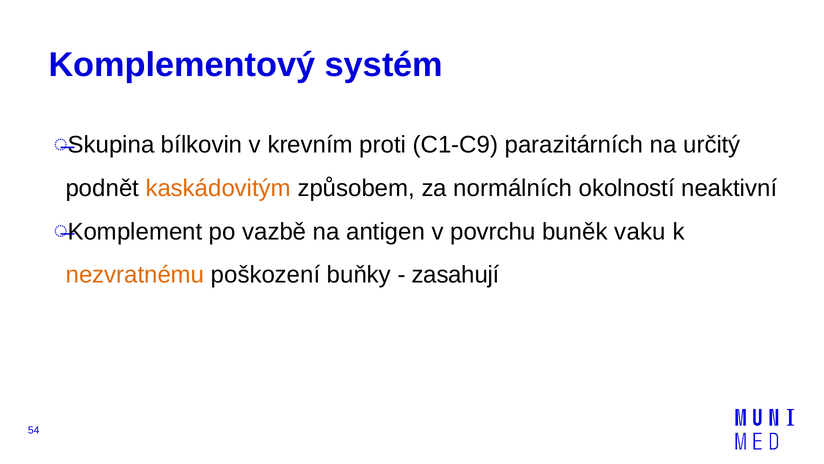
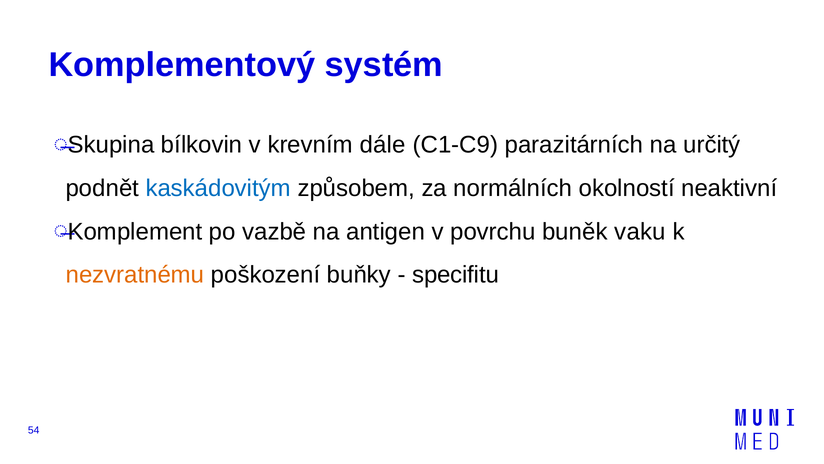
proti: proti -> dále
kaskádovitým colour: orange -> blue
zasahují: zasahují -> specifitu
